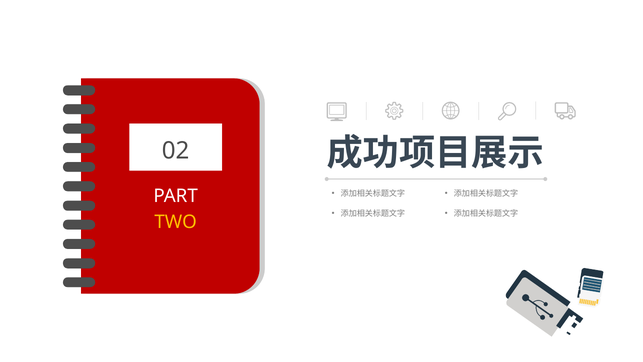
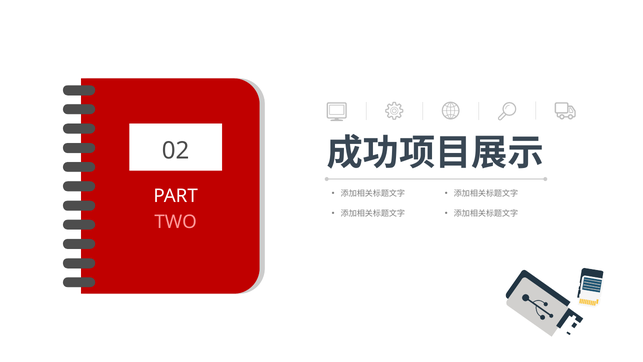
TWO colour: yellow -> pink
